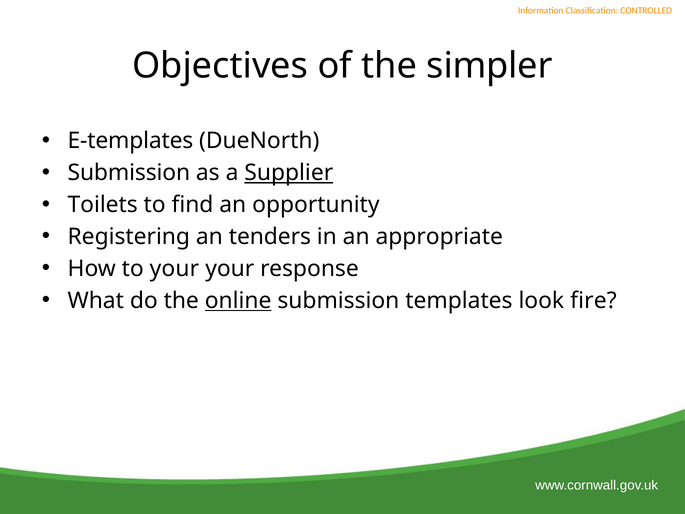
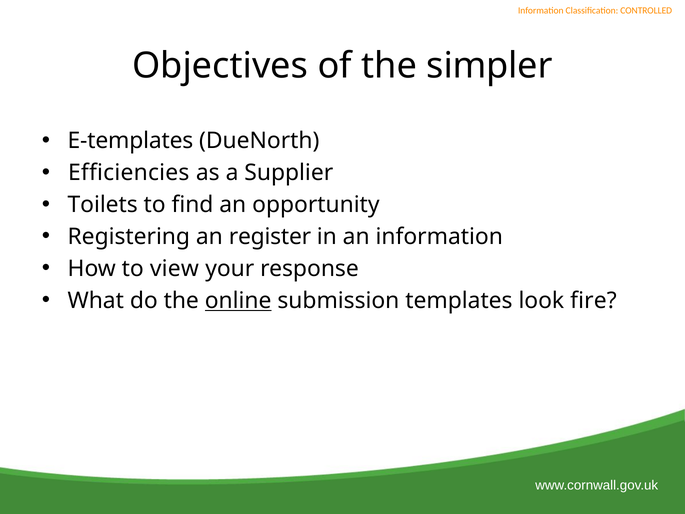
Submission at (129, 173): Submission -> Efficiencies
Supplier underline: present -> none
tenders: tenders -> register
an appropriate: appropriate -> information
to your: your -> view
